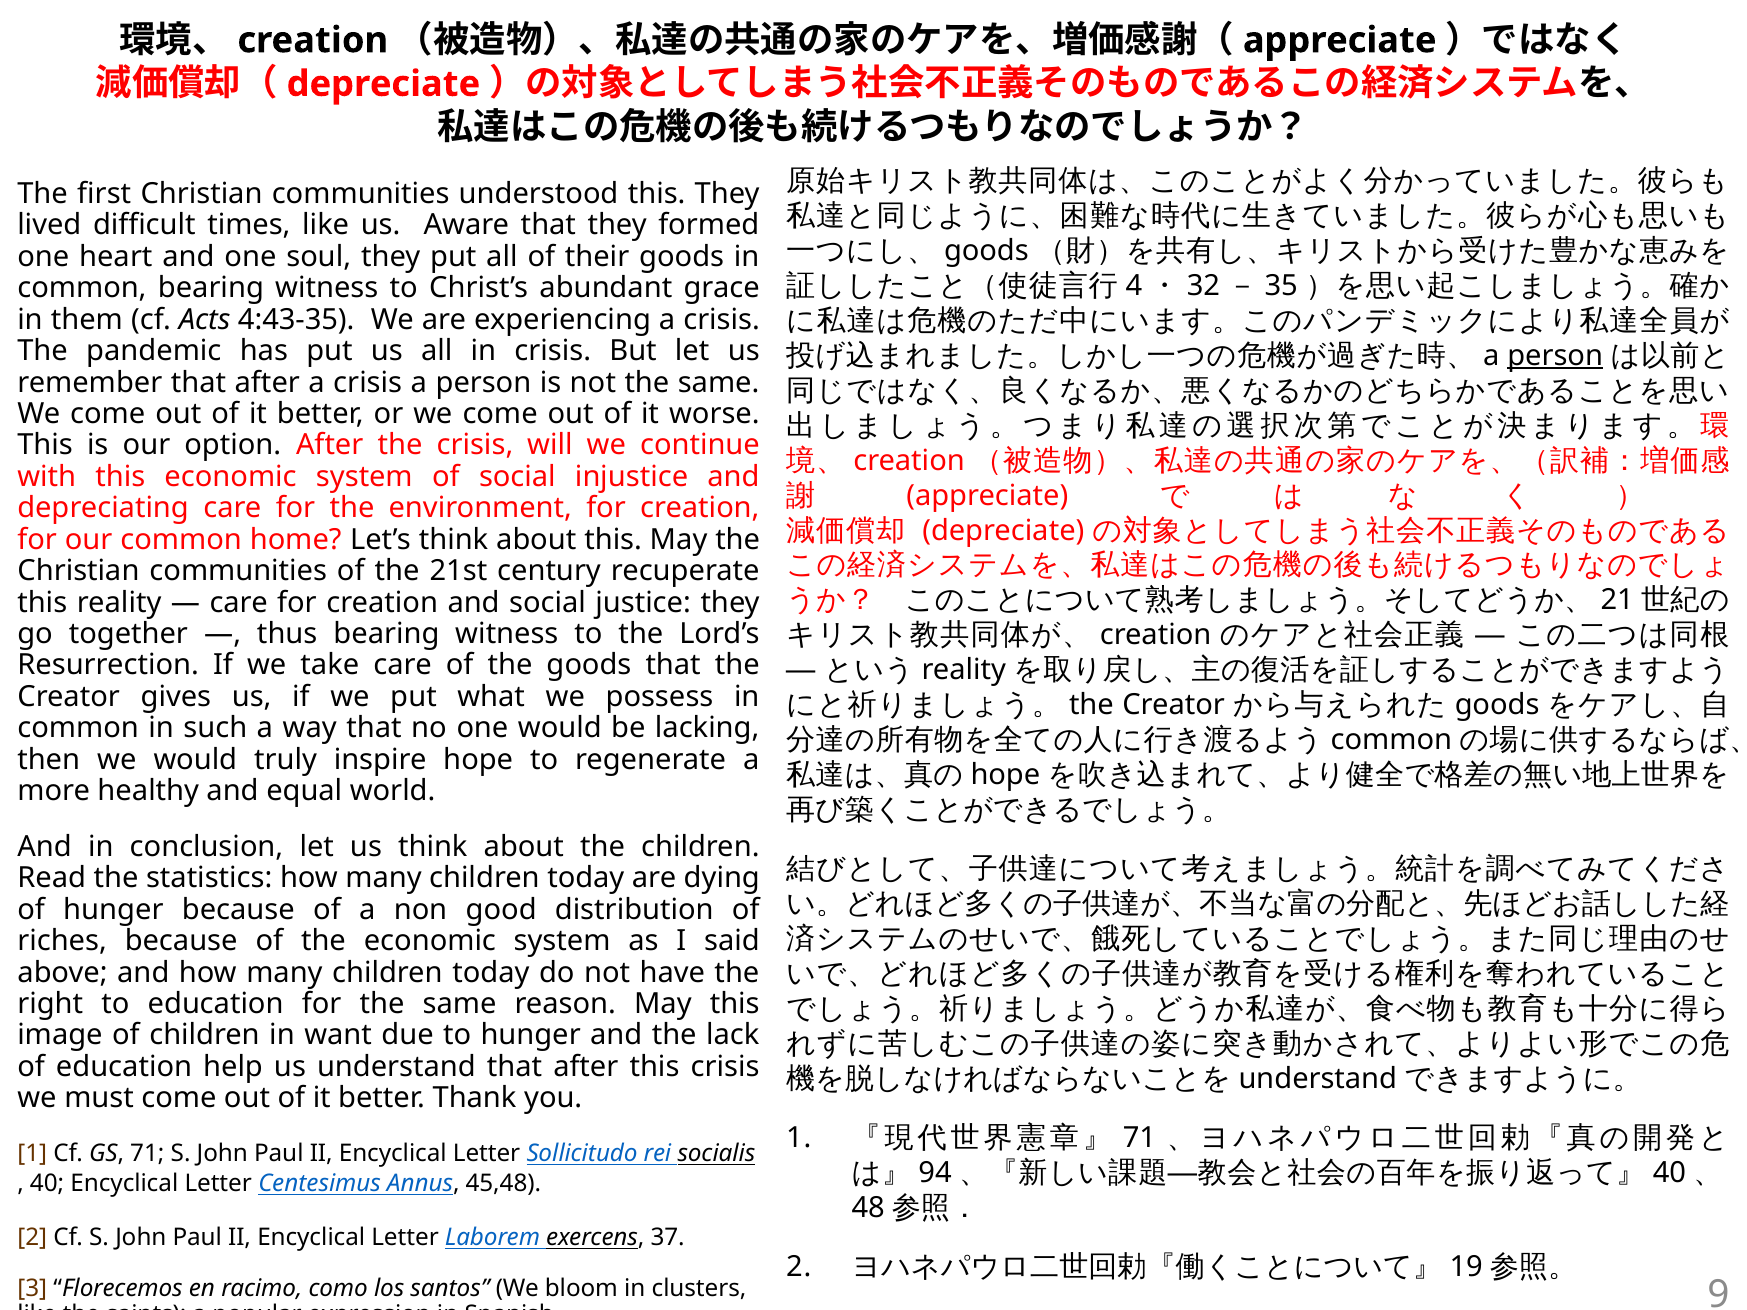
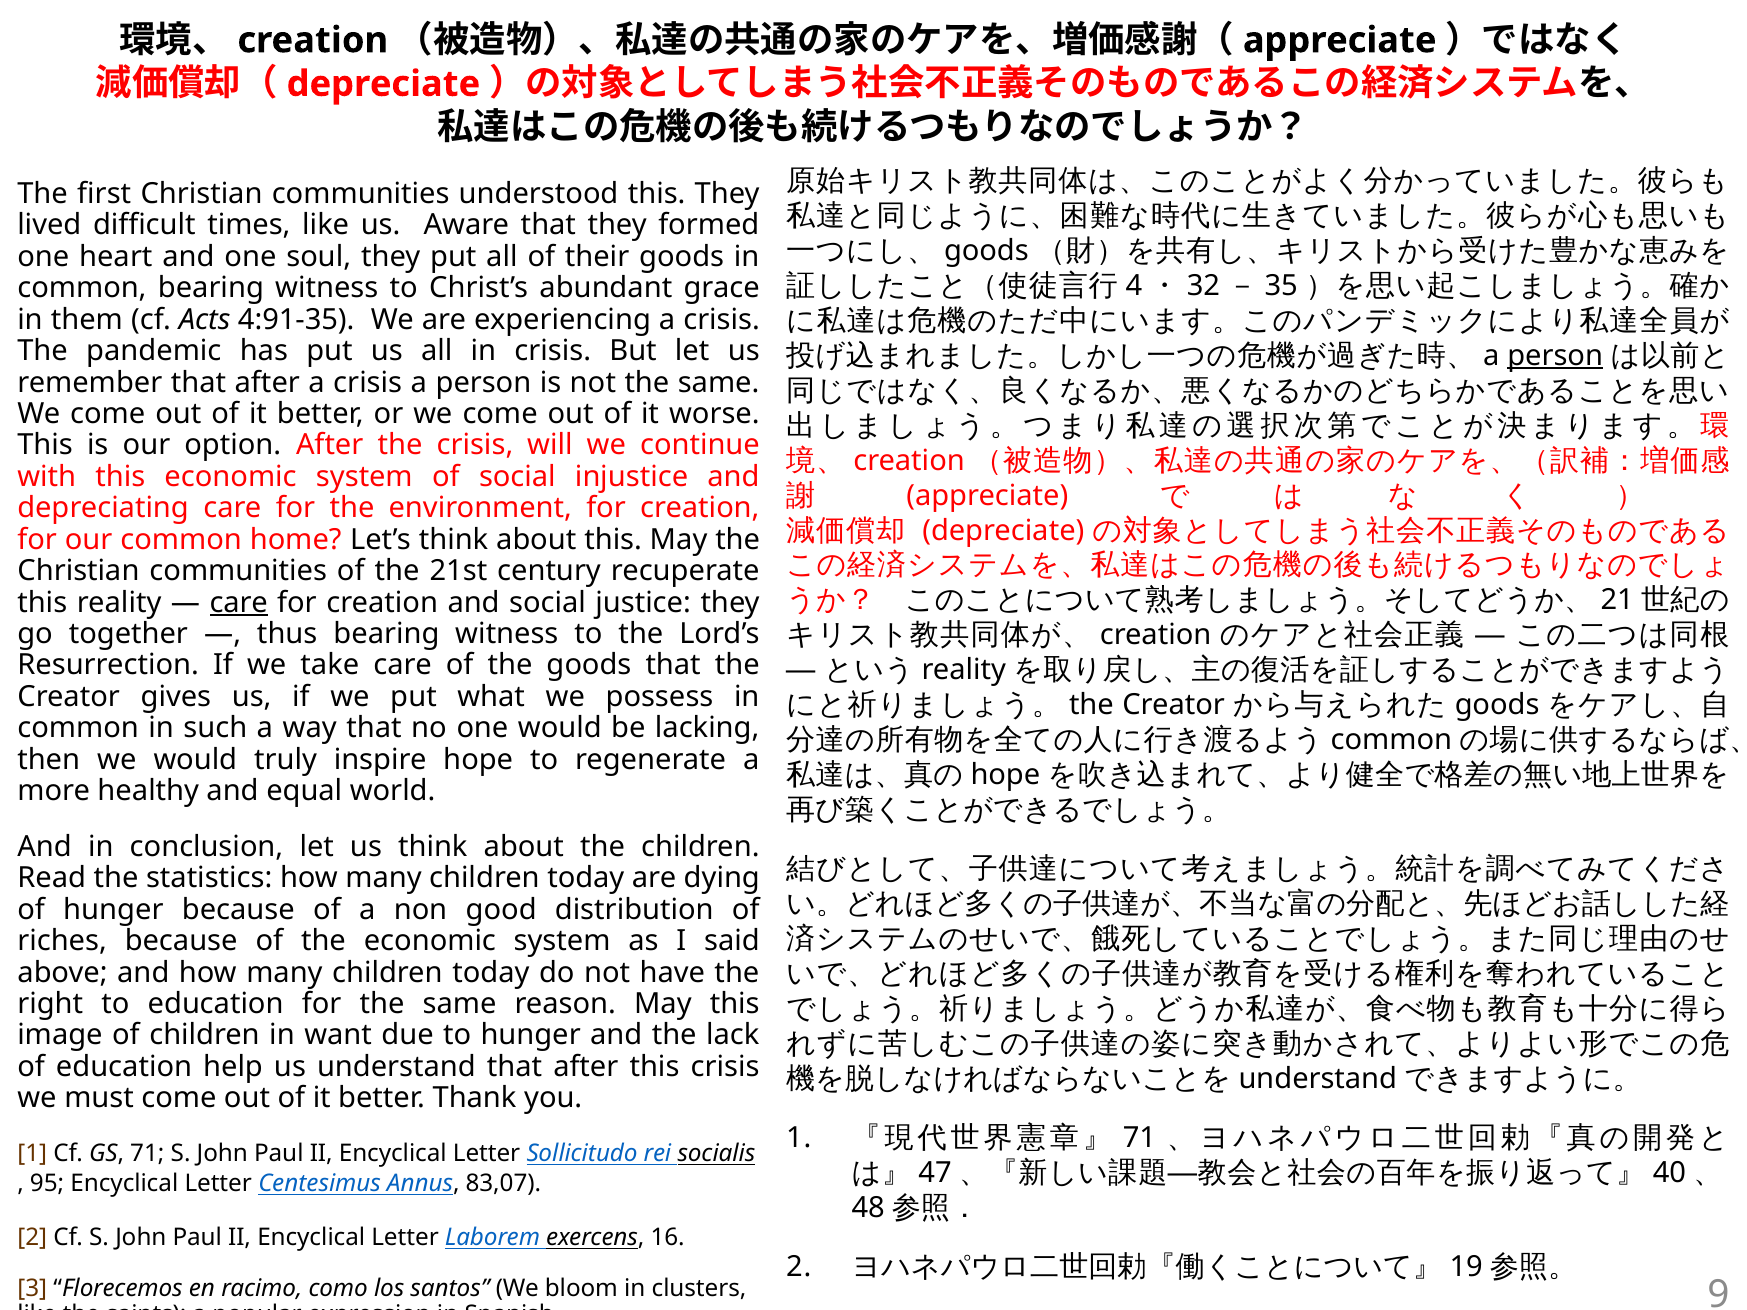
4:43-35: 4:43-35 -> 4:91-35
care at (239, 603) underline: none -> present
94: 94 -> 47
40 at (47, 1184): 40 -> 95
45,48: 45,48 -> 83,07
37: 37 -> 16
